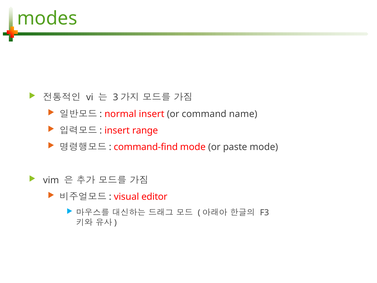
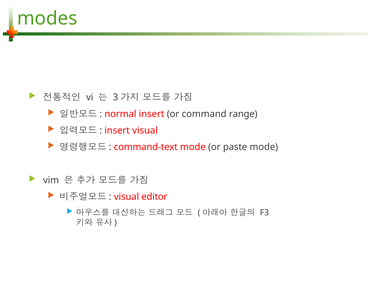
name: name -> range
insert range: range -> visual
command-find: command-find -> command-text
